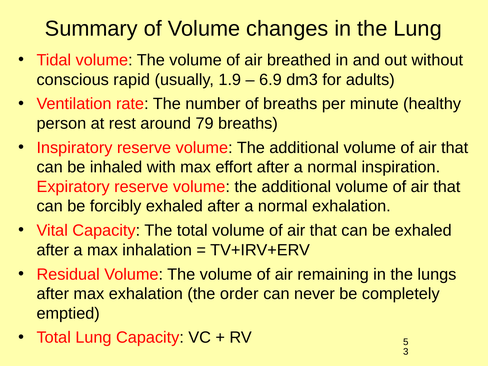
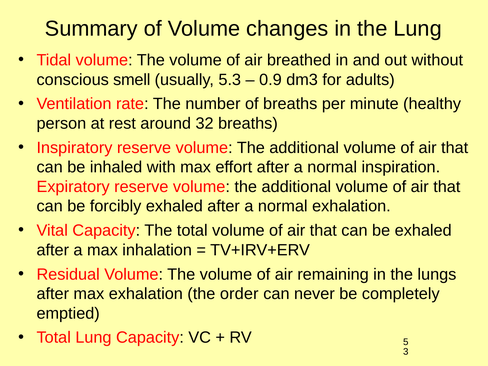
rapid: rapid -> smell
1.9: 1.9 -> 5.3
6.9: 6.9 -> 0.9
79: 79 -> 32
